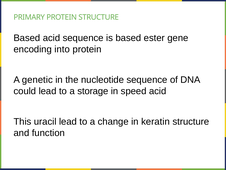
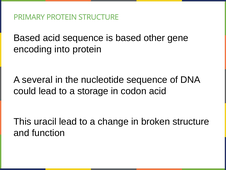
ester: ester -> other
genetic: genetic -> several
speed: speed -> codon
keratin: keratin -> broken
